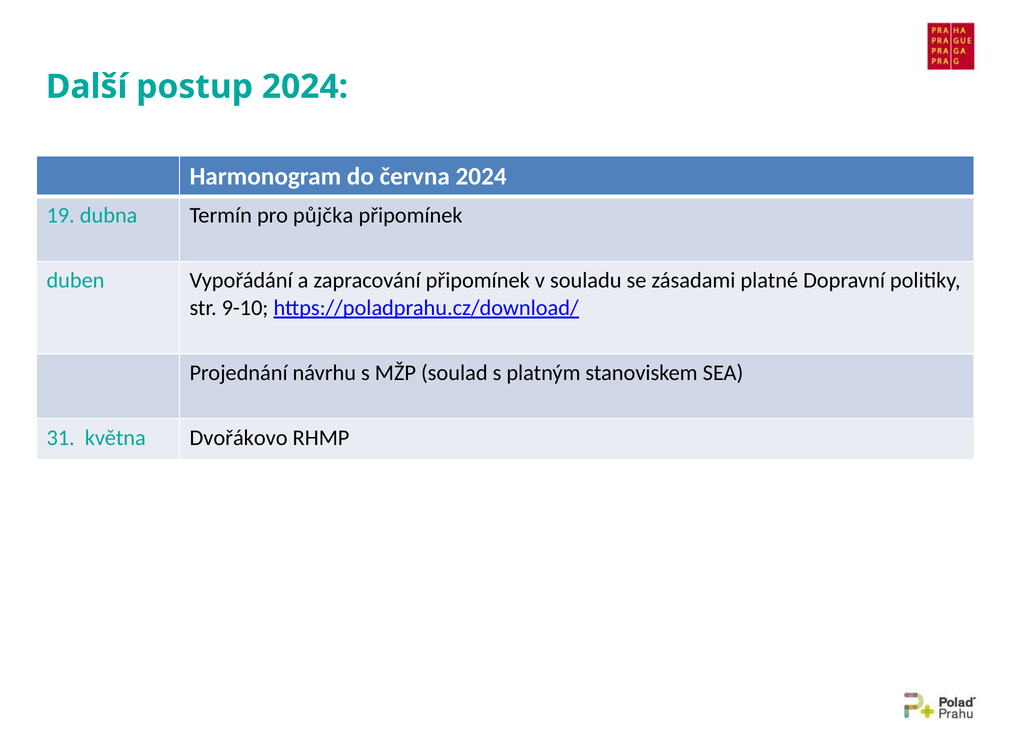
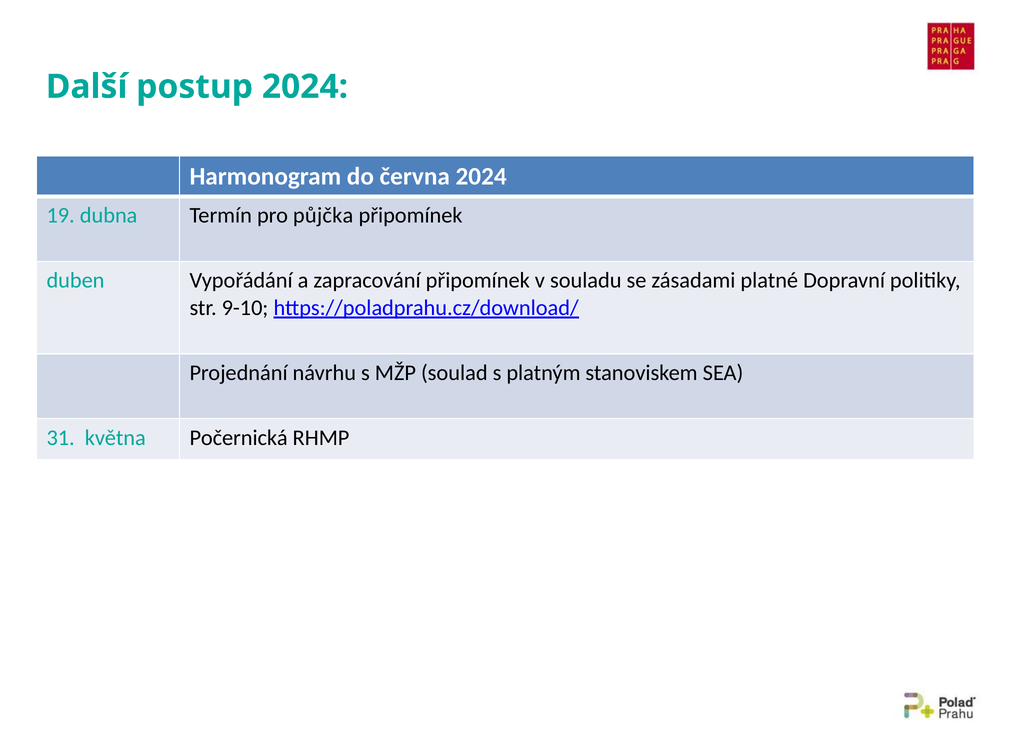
Dvořákovo: Dvořákovo -> Počernická
